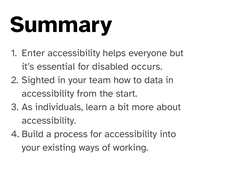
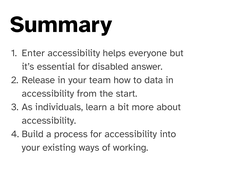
occurs: occurs -> answer
Sighted: Sighted -> Release
